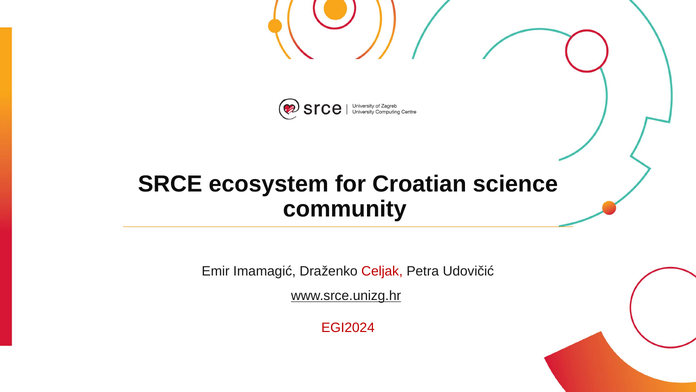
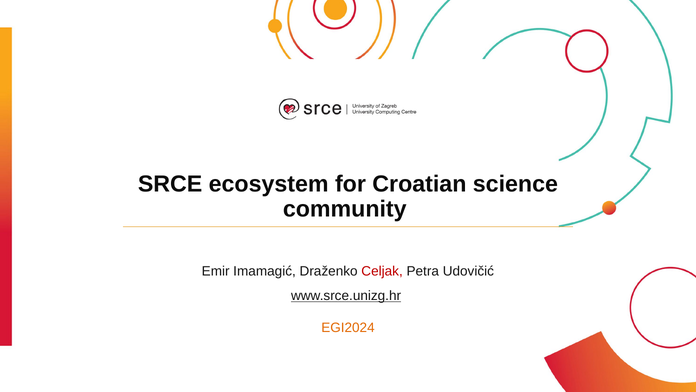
EGI2024 colour: red -> orange
